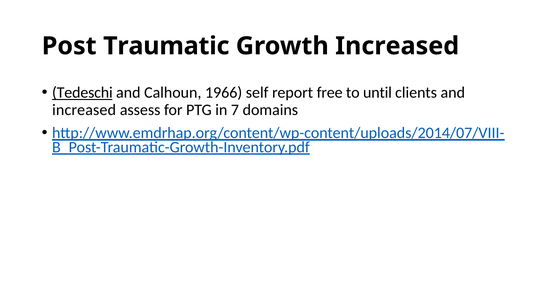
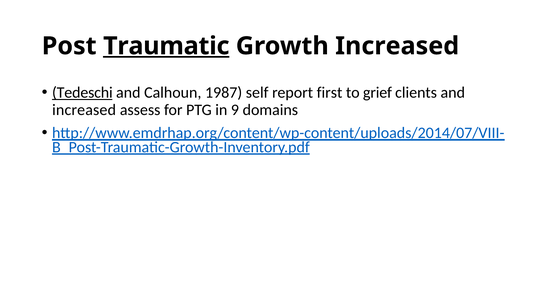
Traumatic underline: none -> present
1966: 1966 -> 1987
free: free -> first
until: until -> grief
7: 7 -> 9
